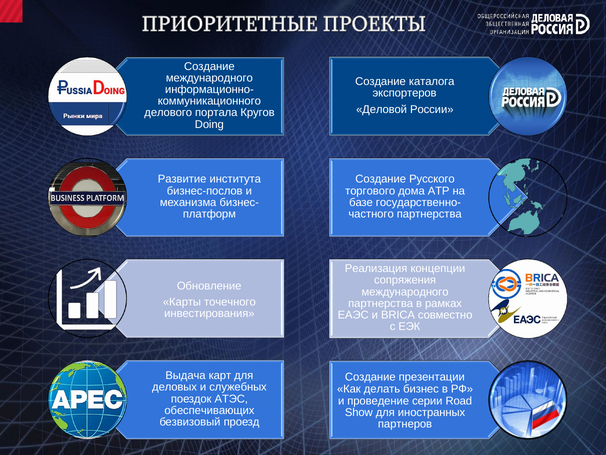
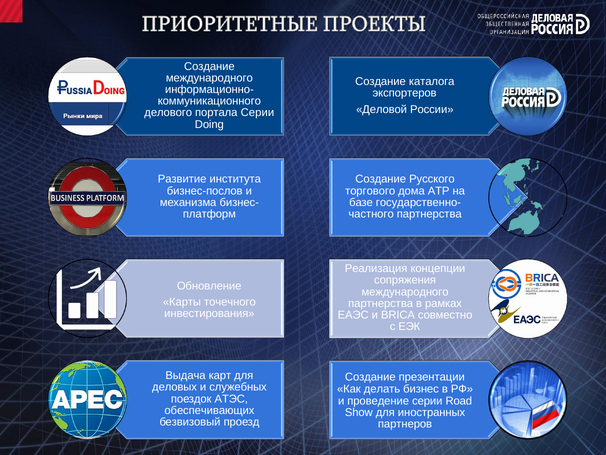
портала Кругов: Кругов -> Серии
